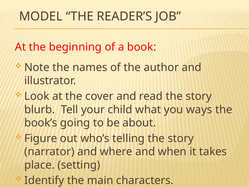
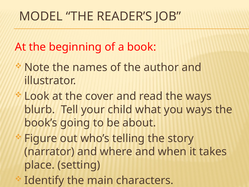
read the story: story -> ways
